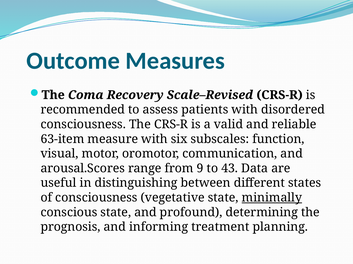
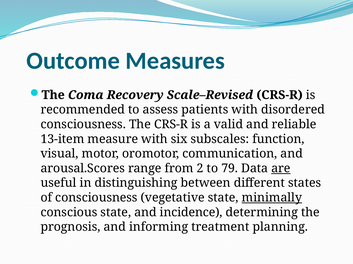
63-item: 63-item -> 13-item
9: 9 -> 2
43: 43 -> 79
are underline: none -> present
profound: profound -> incidence
